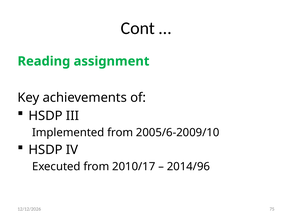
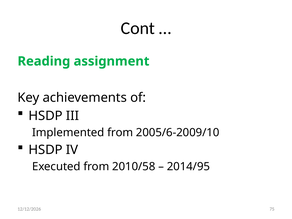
2010/17: 2010/17 -> 2010/58
2014/96: 2014/96 -> 2014/95
